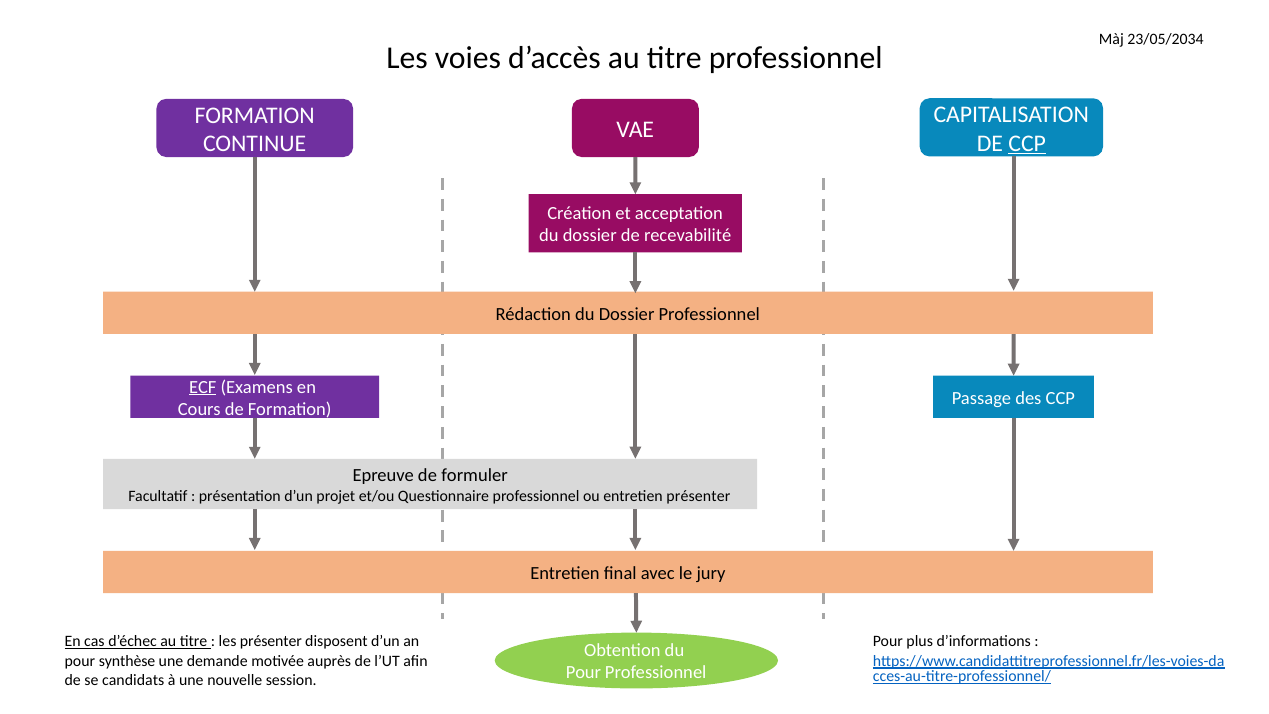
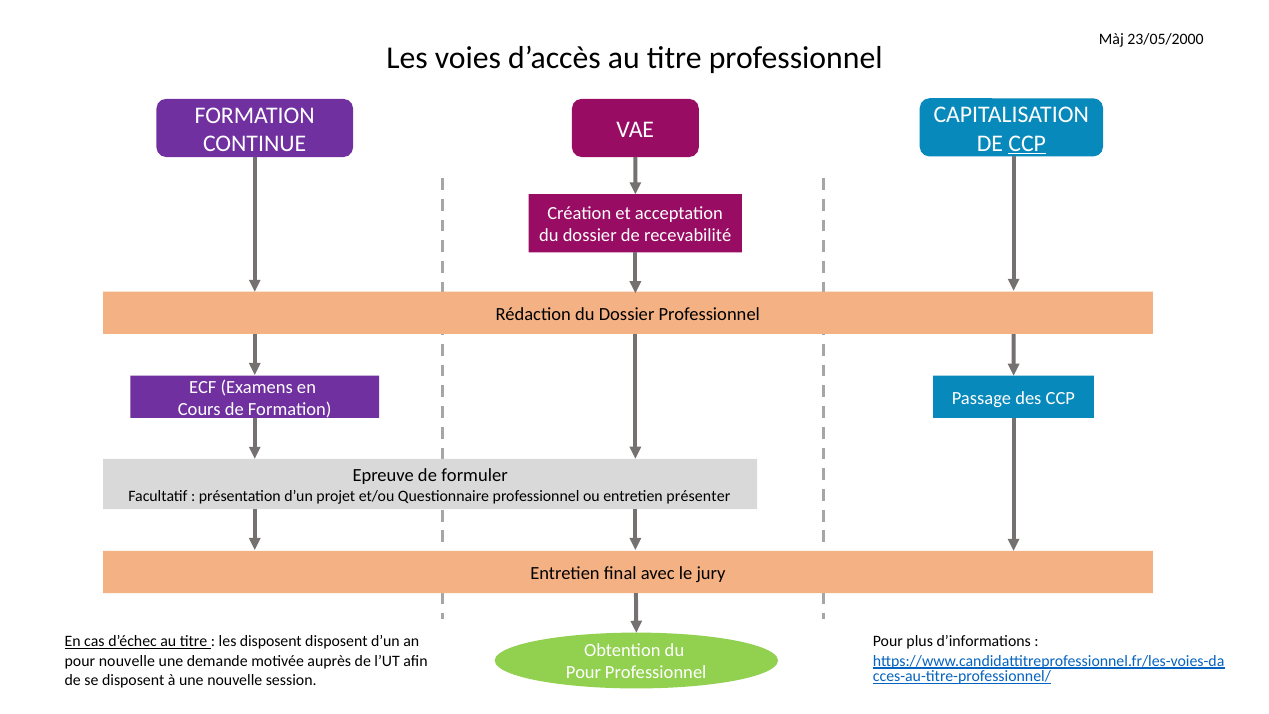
23/05/2034: 23/05/2034 -> 23/05/2000
ECF underline: present -> none
les présenter: présenter -> disposent
pour synthèse: synthèse -> nouvelle
se candidats: candidats -> disposent
